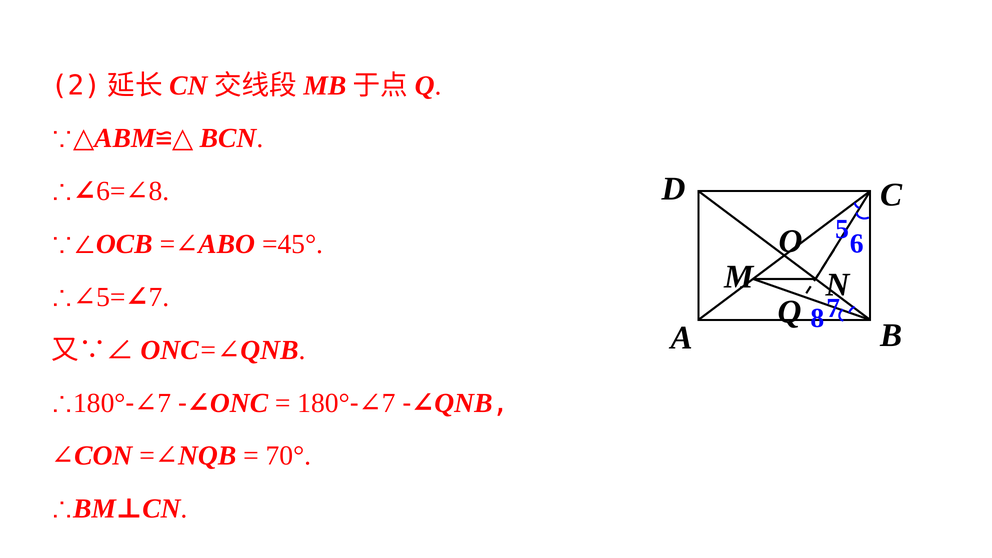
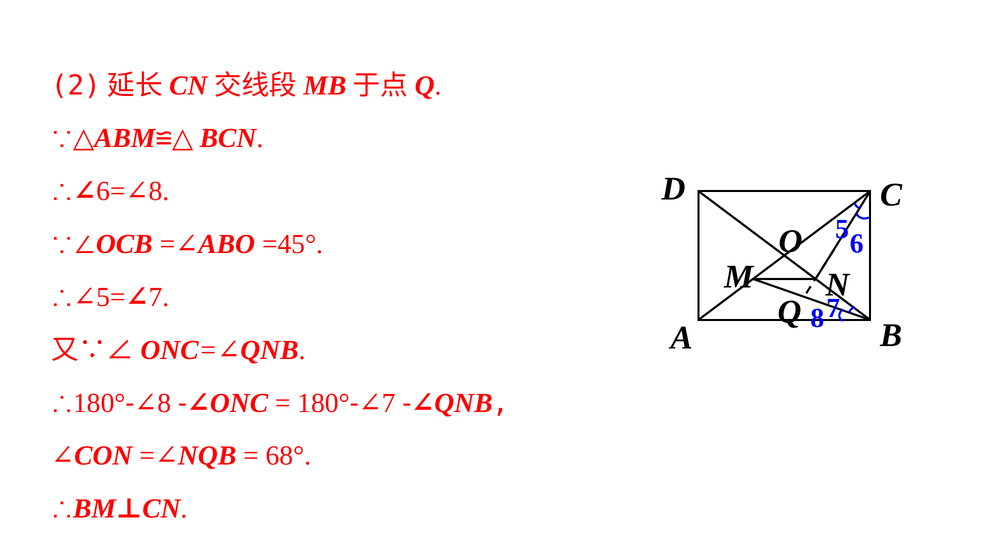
7 at (164, 403): 7 -> 8
70°: 70° -> 68°
